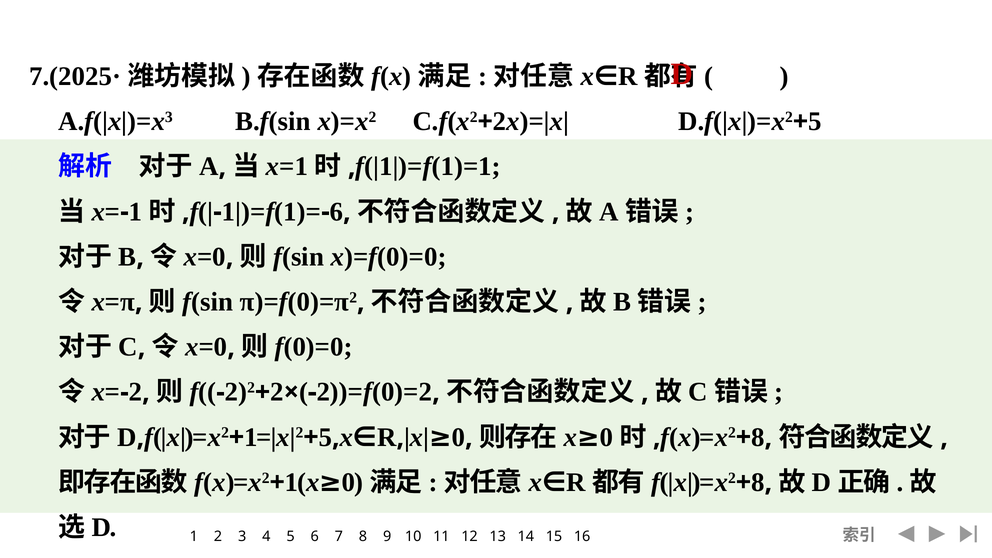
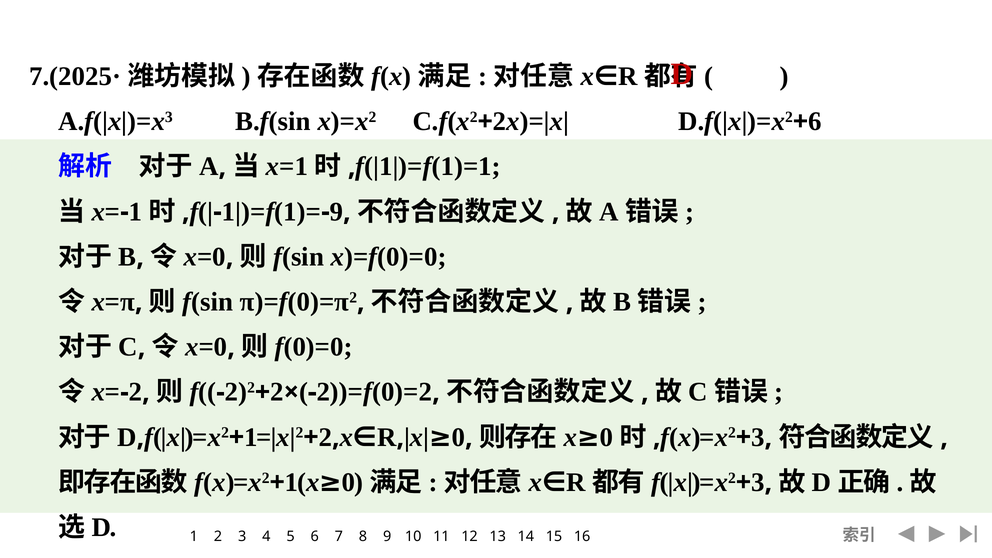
5 at (815, 121): 5 -> 6
6 at (336, 212): 6 -> 9
5 at (325, 437): 5 -> 2
8 at (758, 437): 8 -> 3
8 at (758, 482): 8 -> 3
